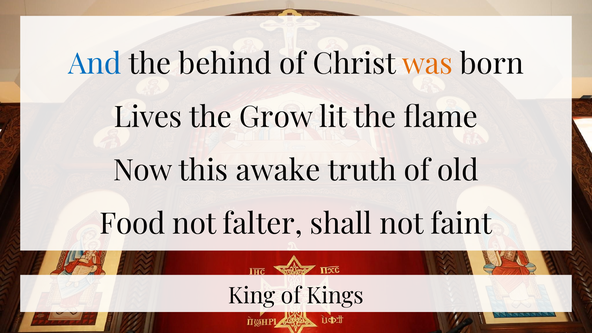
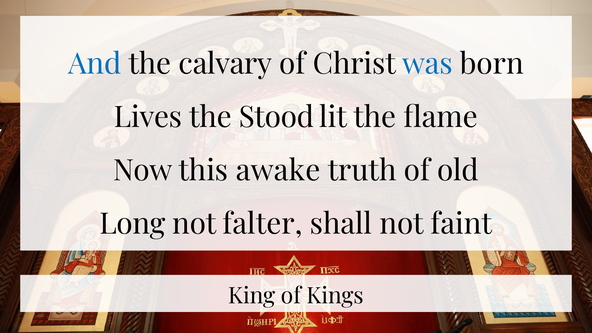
behind: behind -> calvary
was colour: orange -> blue
Grow: Grow -> Stood
Food: Food -> Long
